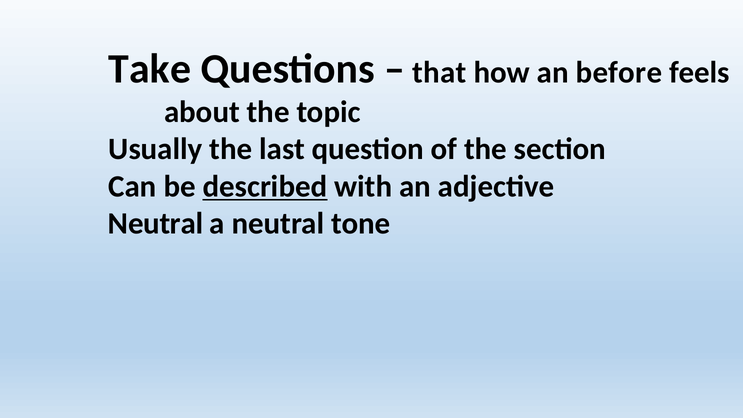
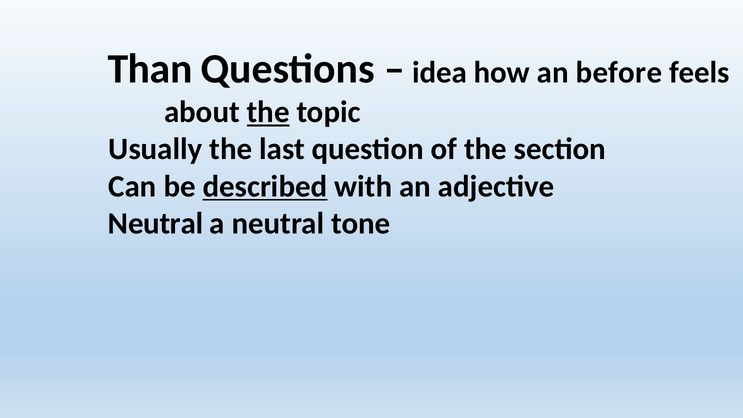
Take: Take -> Than
that: that -> idea
the at (268, 112) underline: none -> present
